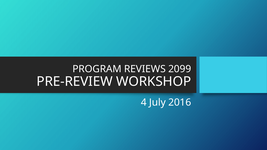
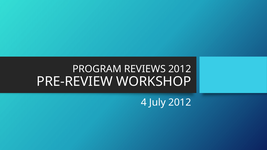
REVIEWS 2099: 2099 -> 2012
July 2016: 2016 -> 2012
